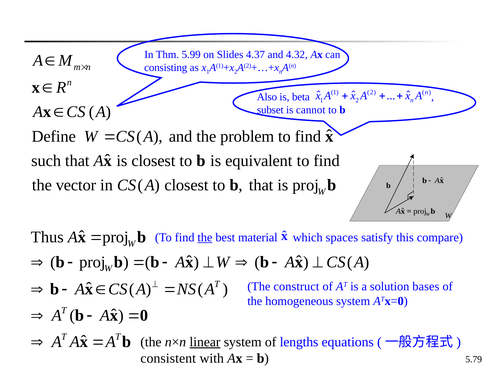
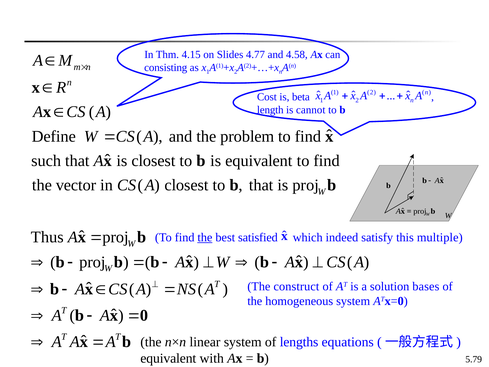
5.99: 5.99 -> 4.15
4.37: 4.37 -> 4.77
4.32: 4.32 -> 4.58
Also: Also -> Cost
subset: subset -> length
material: material -> satisfied
spaces: spaces -> indeed
compare: compare -> multiple
linear underline: present -> none
consistent at (168, 358): consistent -> equivalent
